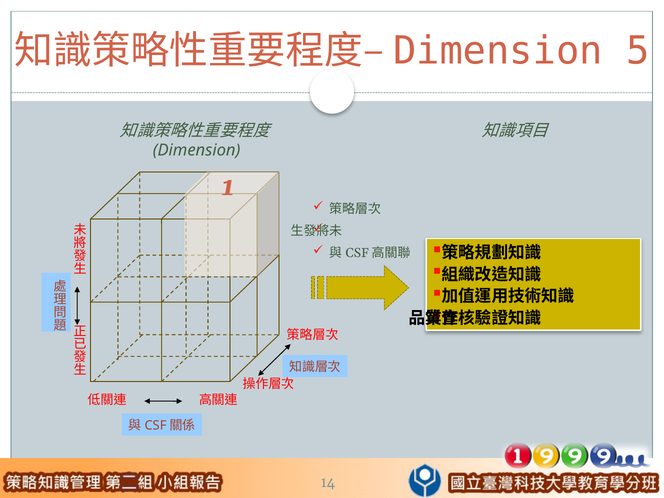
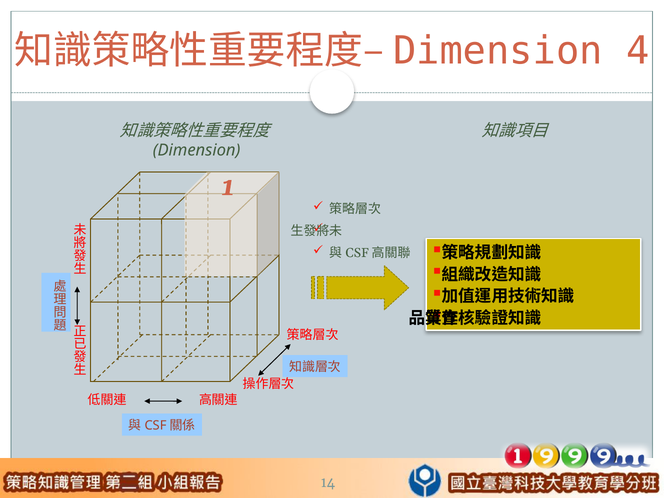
5: 5 -> 4
